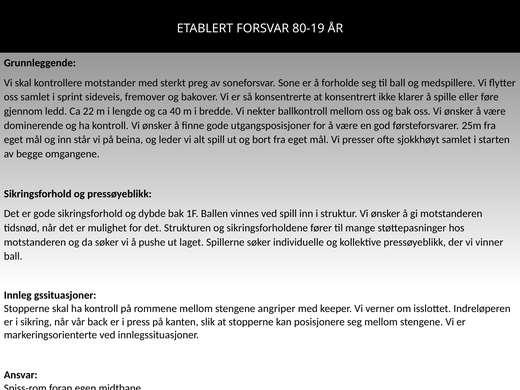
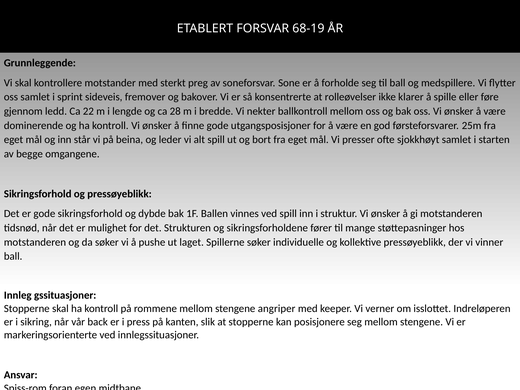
80-19: 80-19 -> 68-19
konsentrert: konsentrert -> rolleøvelser
40: 40 -> 28
